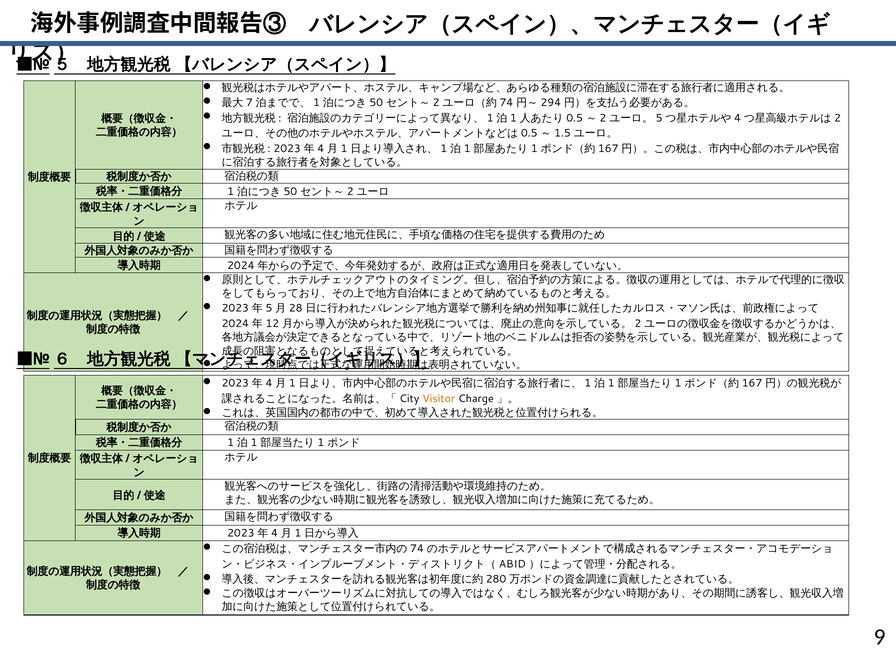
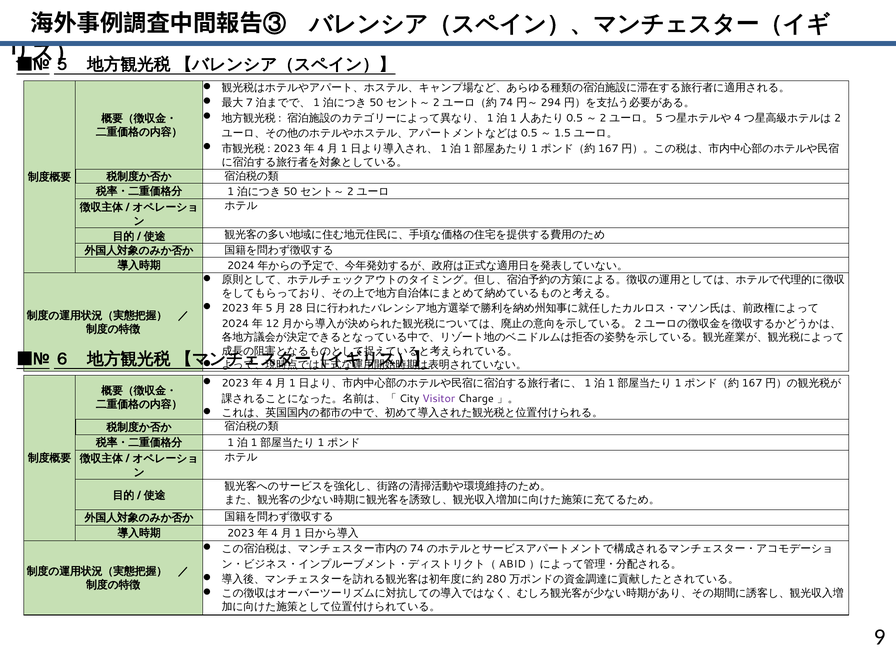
Visitor colour: orange -> purple
